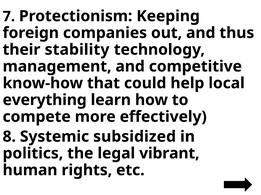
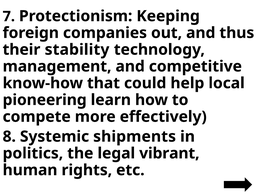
everything: everything -> pioneering
subsidized: subsidized -> shipments
